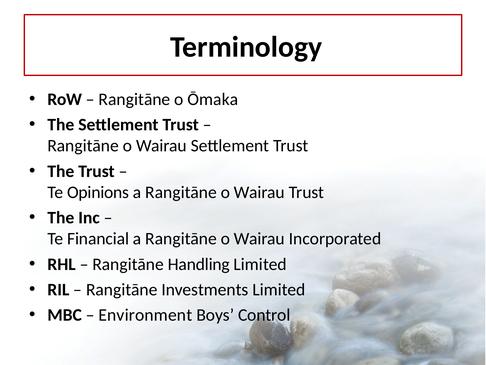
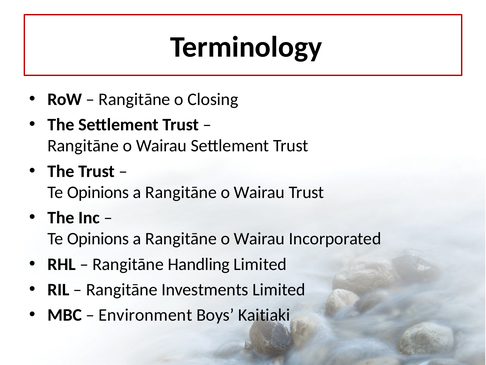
Ōmaka: Ōmaka -> Closing
Financial at (98, 238): Financial -> Opinions
Control: Control -> Kaitiaki
